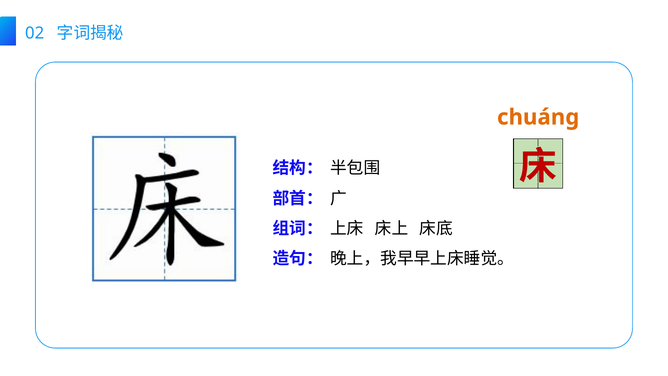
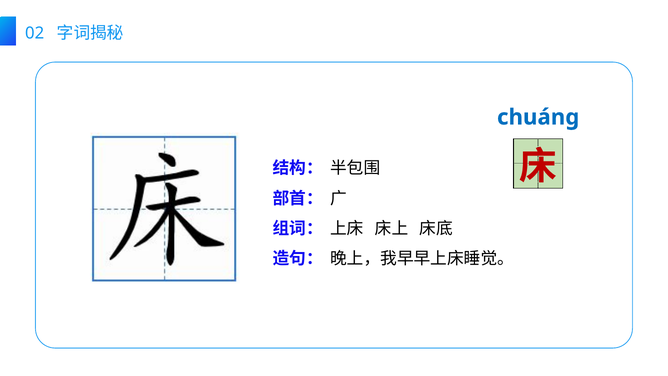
chuáng colour: orange -> blue
